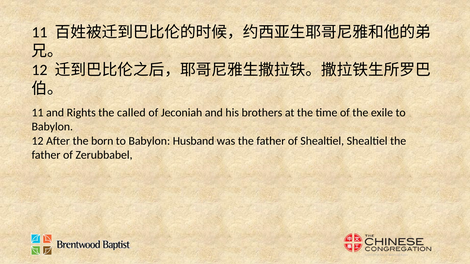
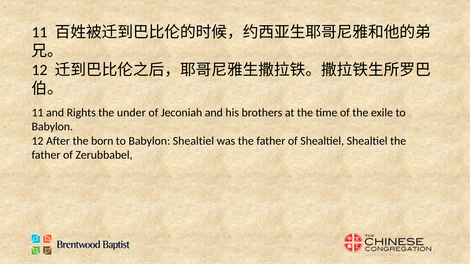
called: called -> under
Babylon Husband: Husband -> Shealtiel
